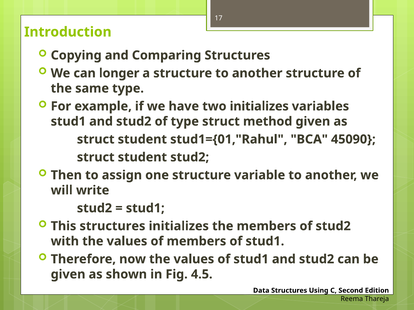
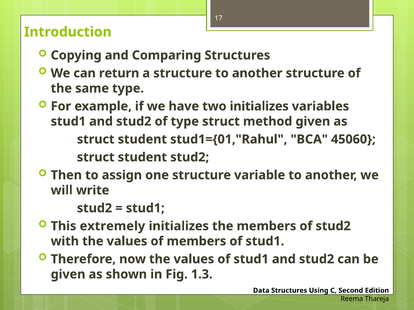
longer: longer -> return
45090: 45090 -> 45060
This structures: structures -> extremely
4.5: 4.5 -> 1.3
